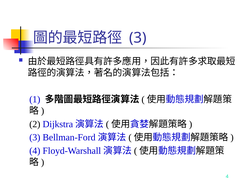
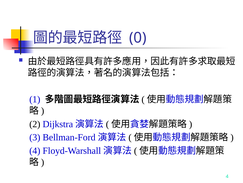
3 at (138, 38): 3 -> 0
